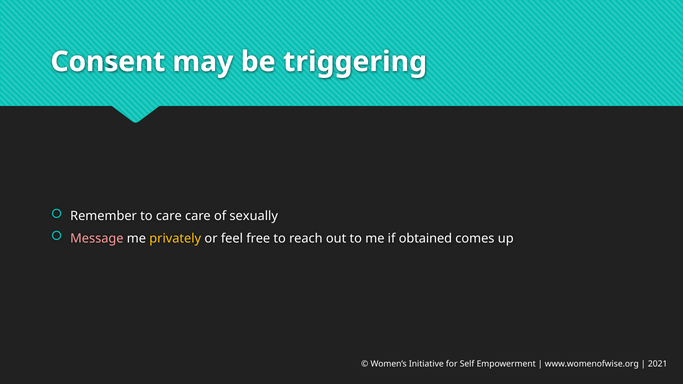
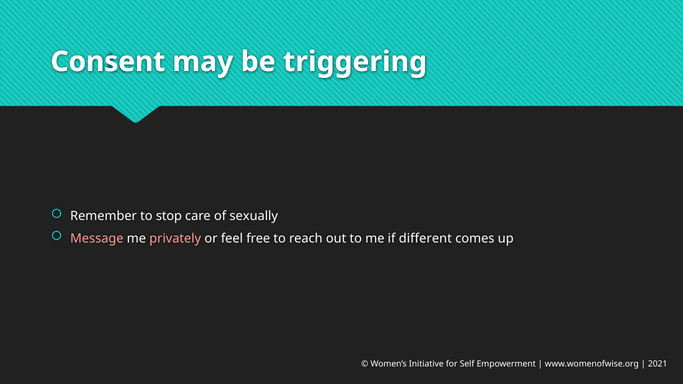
to care: care -> stop
privately colour: yellow -> pink
obtained: obtained -> different
